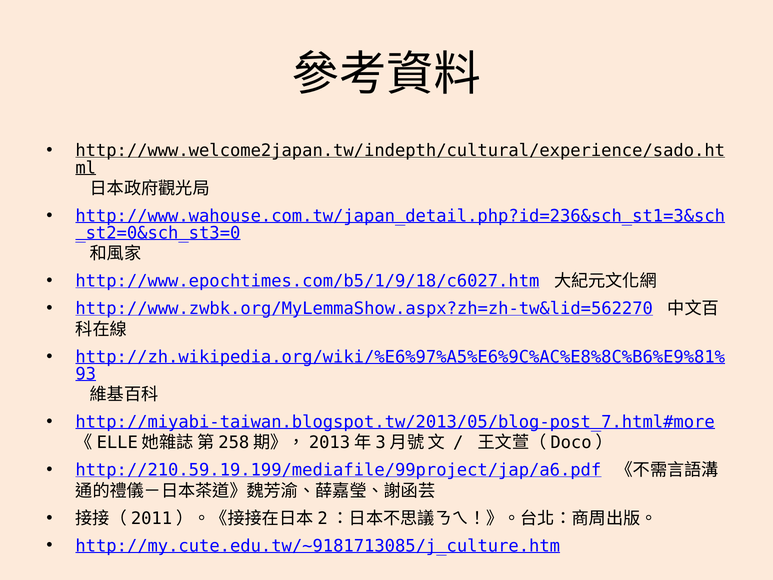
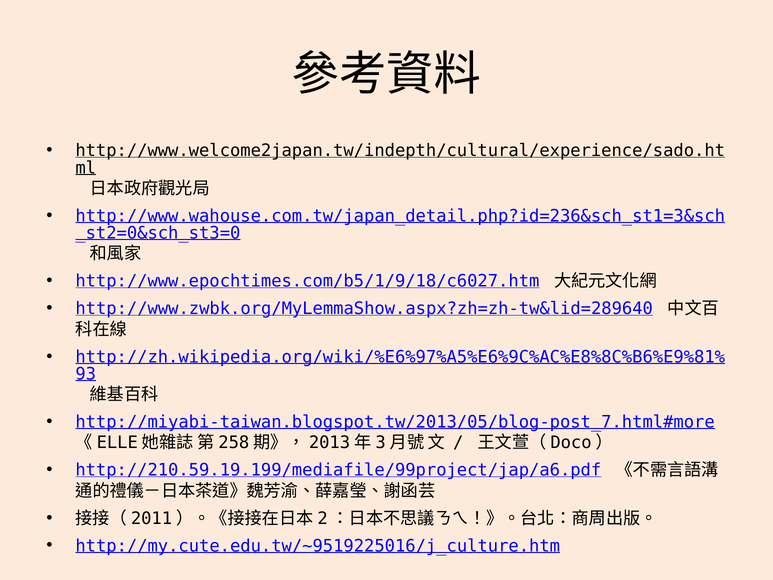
http://www.zwbk.org/MyLemmaShow.aspx?zh=zh-tw&lid=562270: http://www.zwbk.org/MyLemmaShow.aspx?zh=zh-tw&lid=562270 -> http://www.zwbk.org/MyLemmaShow.aspx?zh=zh-tw&lid=289640
http://my.cute.edu.tw/~9181713085/j_culture.htm: http://my.cute.edu.tw/~9181713085/j_culture.htm -> http://my.cute.edu.tw/~9519225016/j_culture.htm
